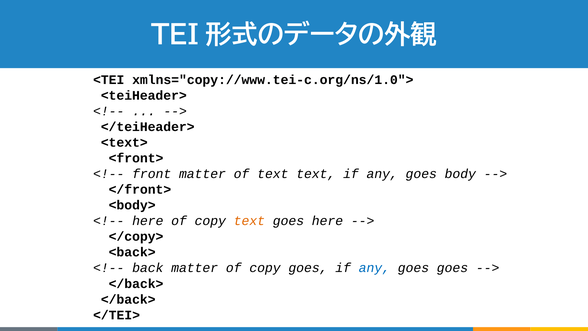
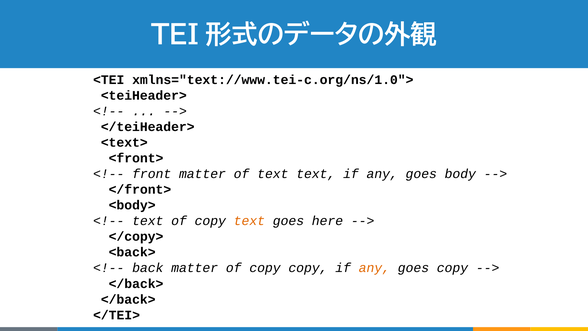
xmlns="copy://www.tei-c.org/ns/1.0">: xmlns="copy://www.tei-c.org/ns/1.0"> -> xmlns="text://www.tei-c.org/ns/1.0">
here at (148, 221): here -> text
copy goes: goes -> copy
any at (374, 268) colour: blue -> orange
goes goes: goes -> copy
